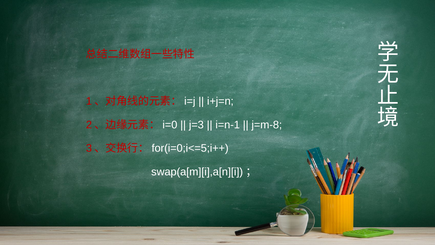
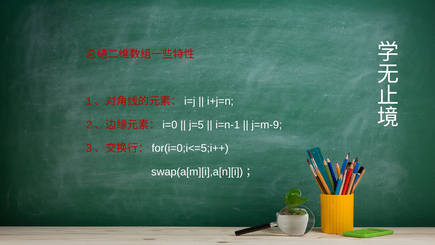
j=3: j=3 -> j=5
j=m-8: j=m-8 -> j=m-9
